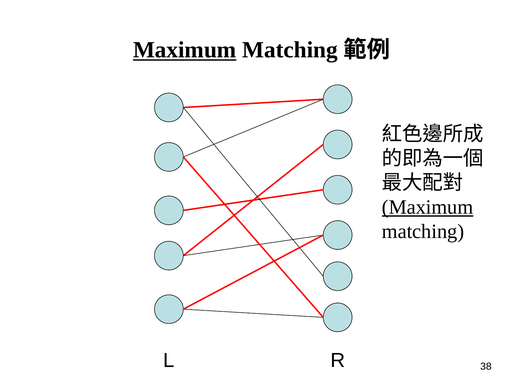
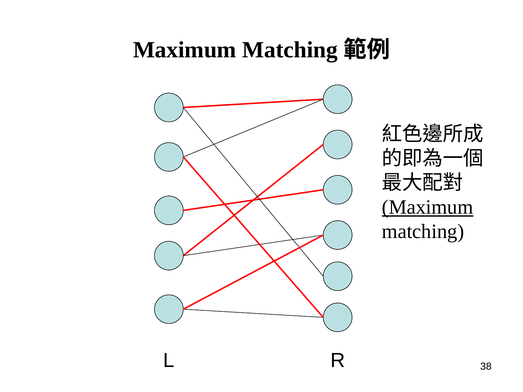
Maximum at (185, 50) underline: present -> none
